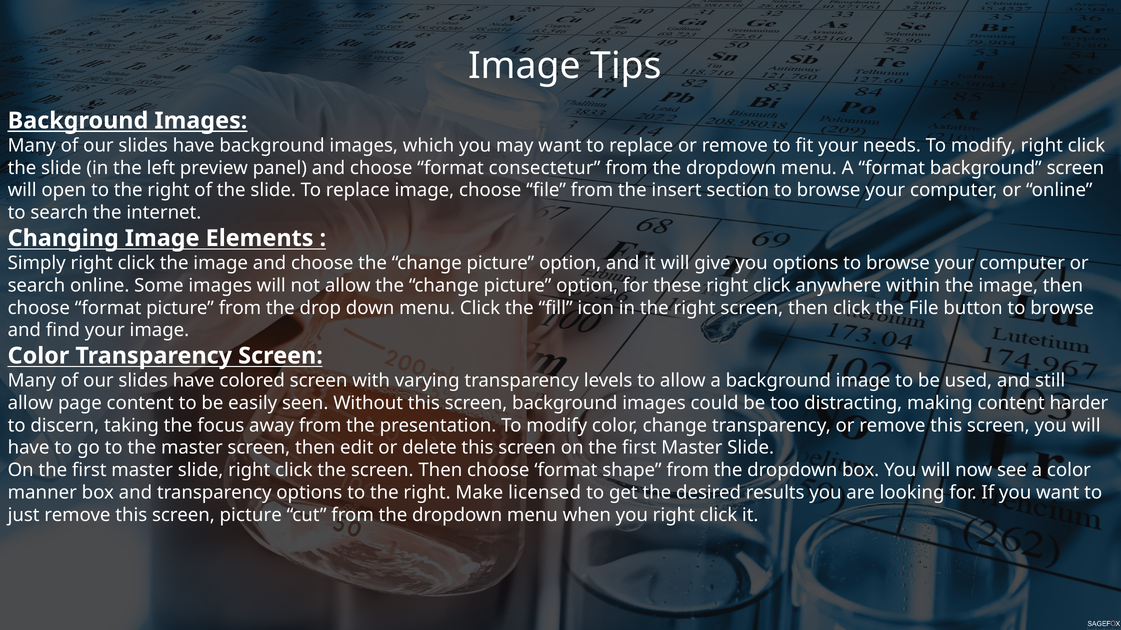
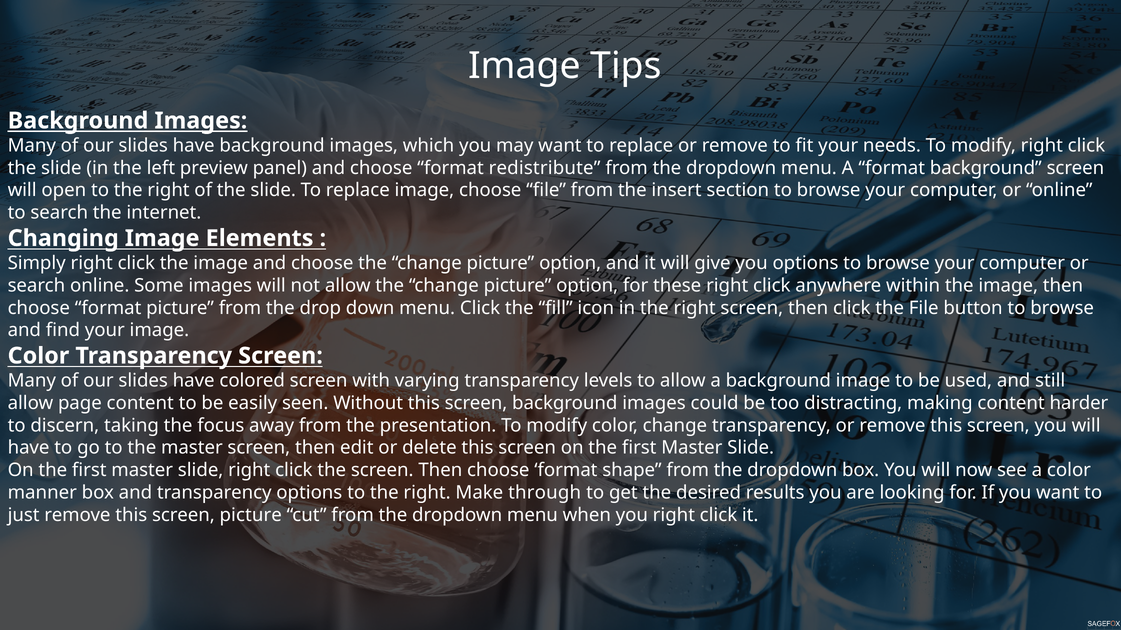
consectetur: consectetur -> redistribute
licensed: licensed -> through
